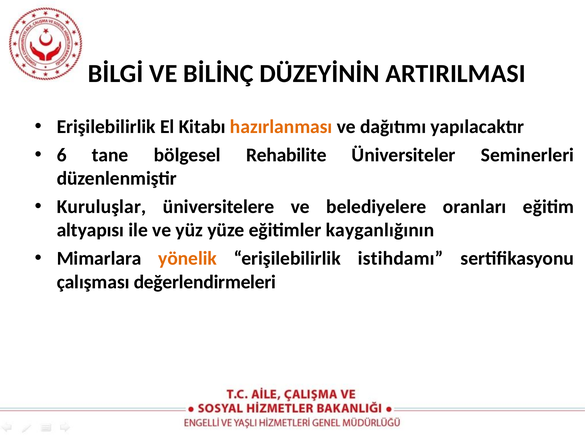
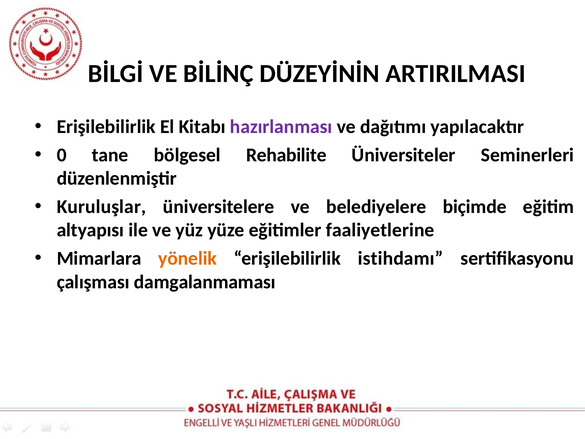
hazırlanması colour: orange -> purple
6: 6 -> 0
oranları: oranları -> biçimde
kayganlığının: kayganlığının -> faaliyetlerine
değerlendirmeleri: değerlendirmeleri -> damgalanmaması
